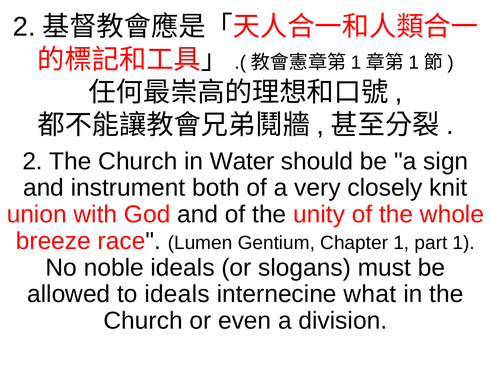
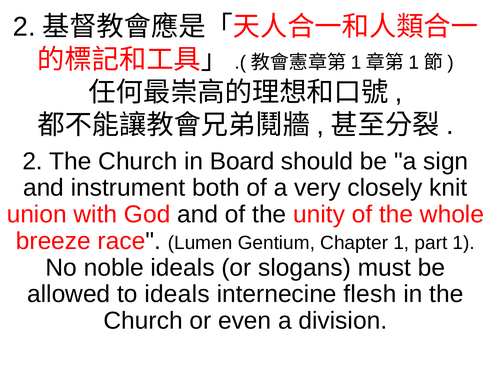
Water: Water -> Board
what: what -> flesh
